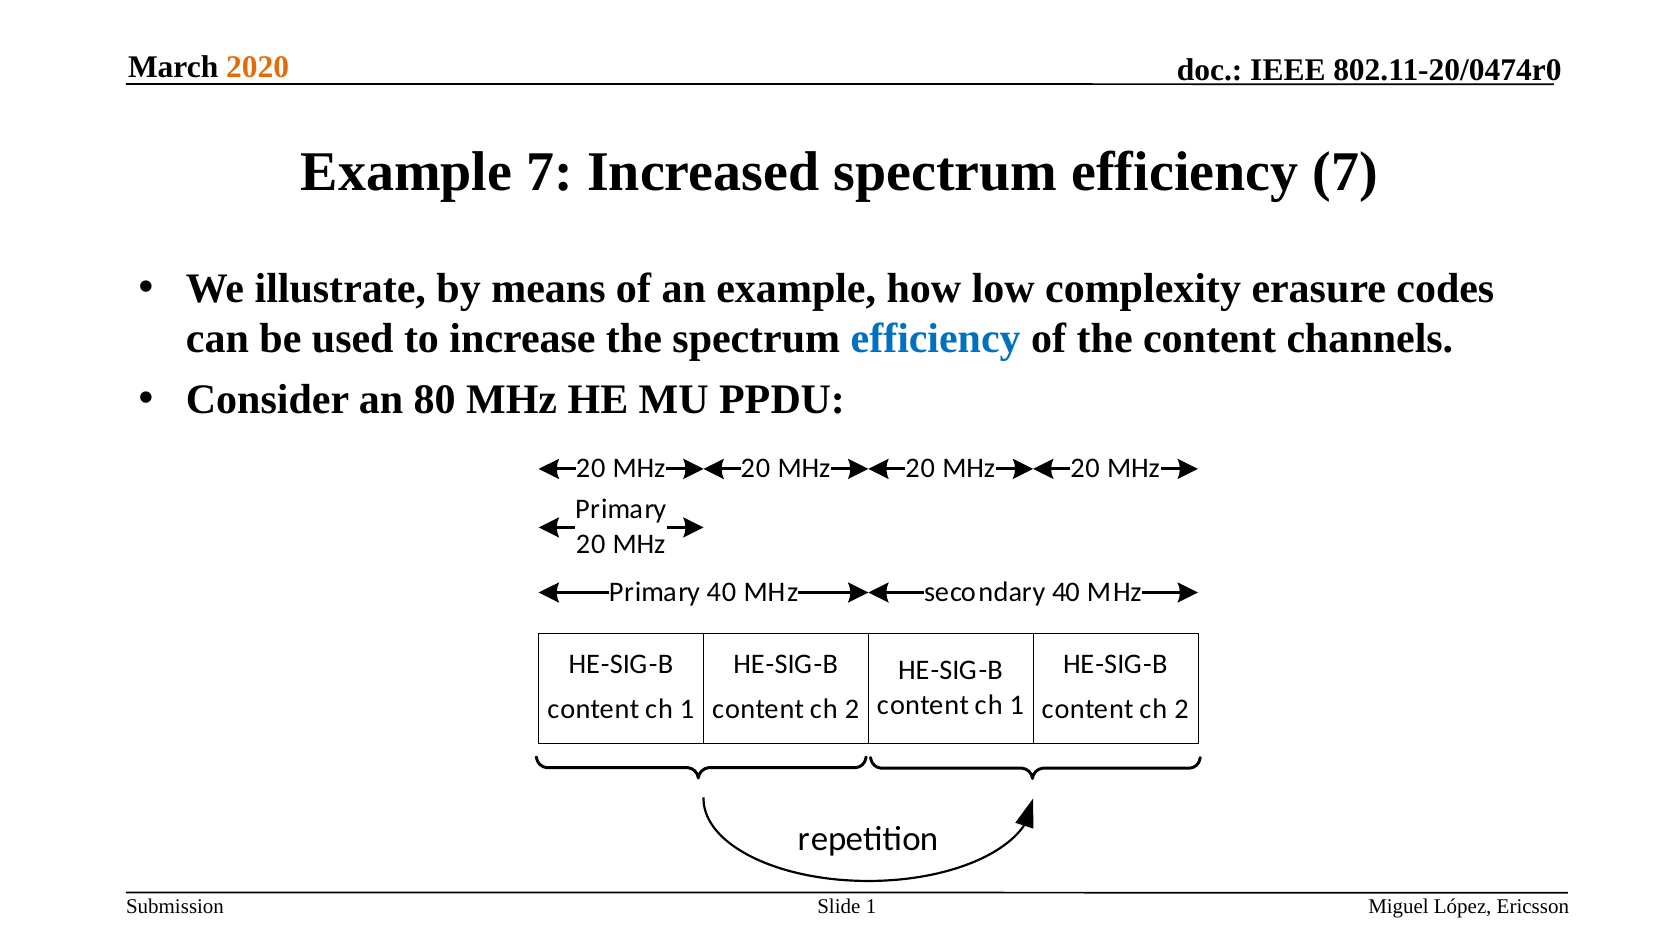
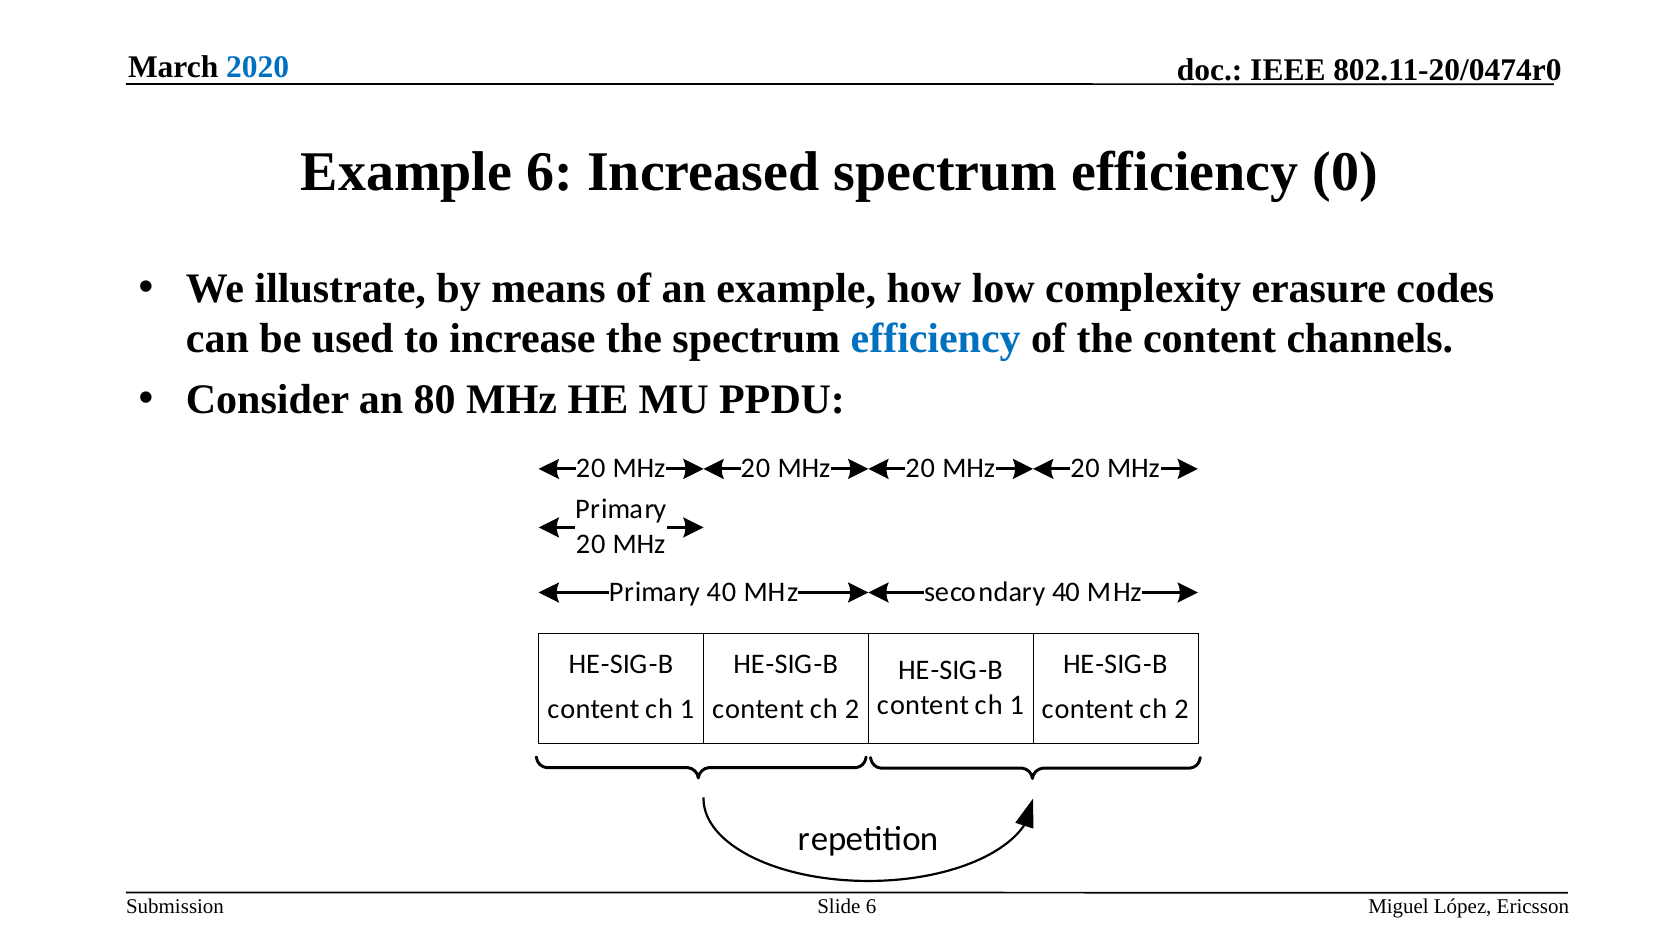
2020 colour: orange -> blue
Example 7: 7 -> 6
efficiency 7: 7 -> 0
Slide 1: 1 -> 6
